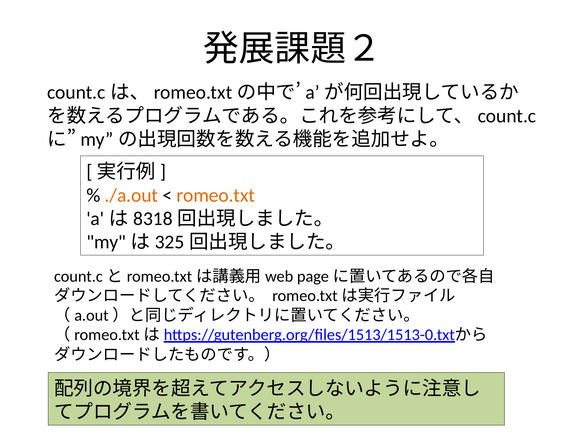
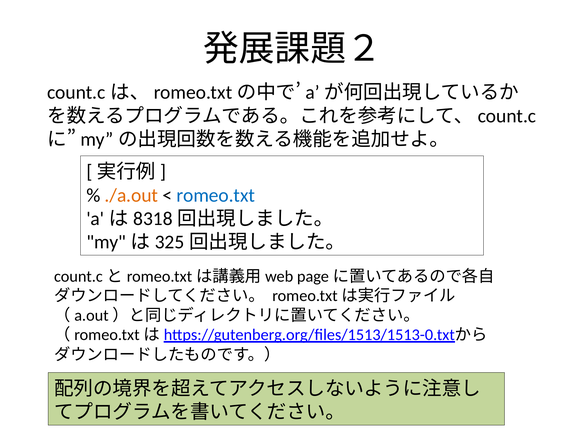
romeo.txt colour: orange -> blue
